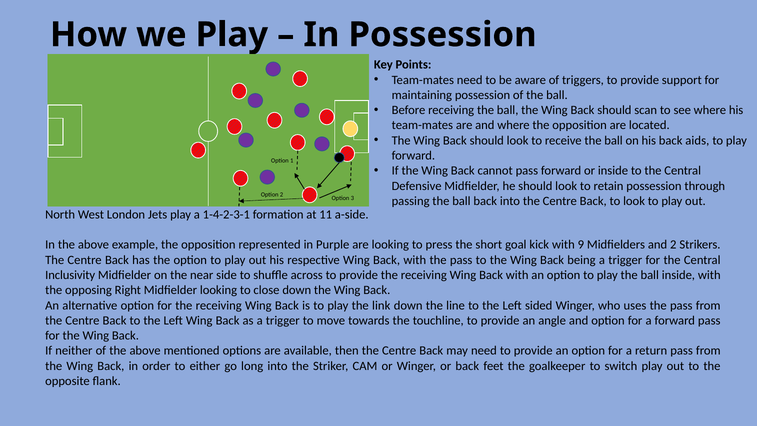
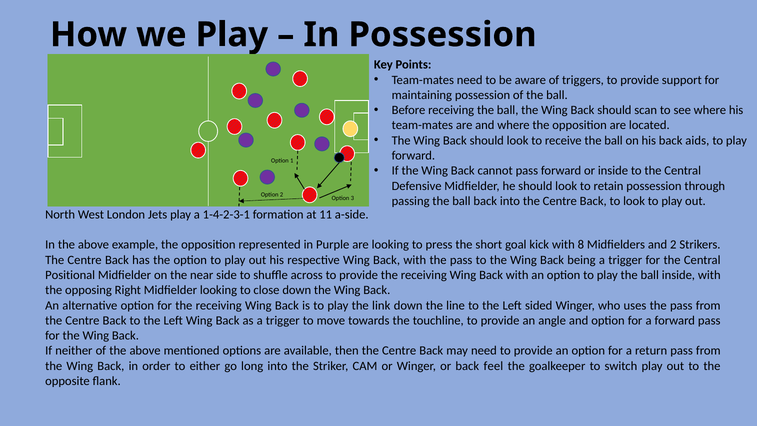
9: 9 -> 8
Inclusivity: Inclusivity -> Positional
feet: feet -> feel
